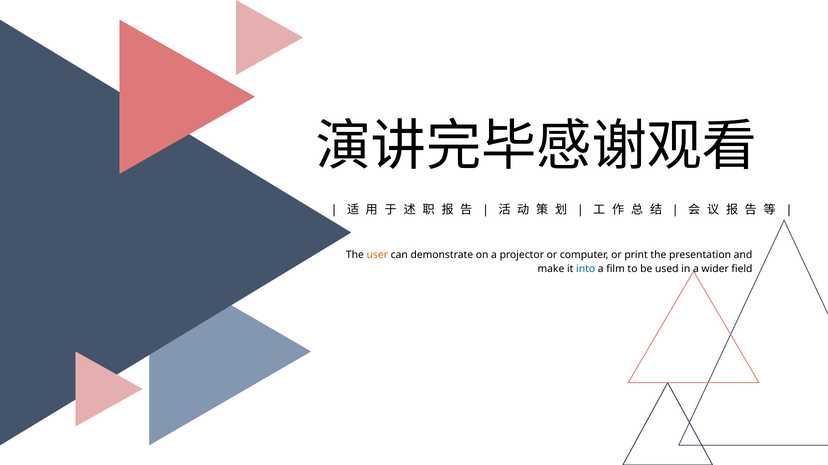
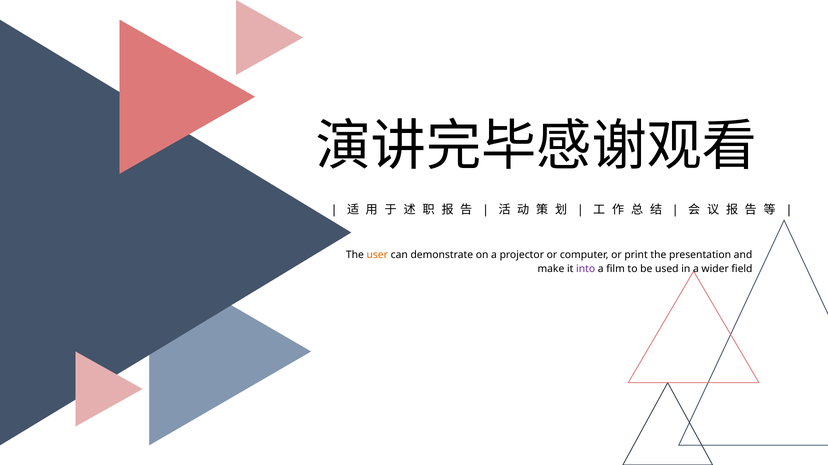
into colour: blue -> purple
